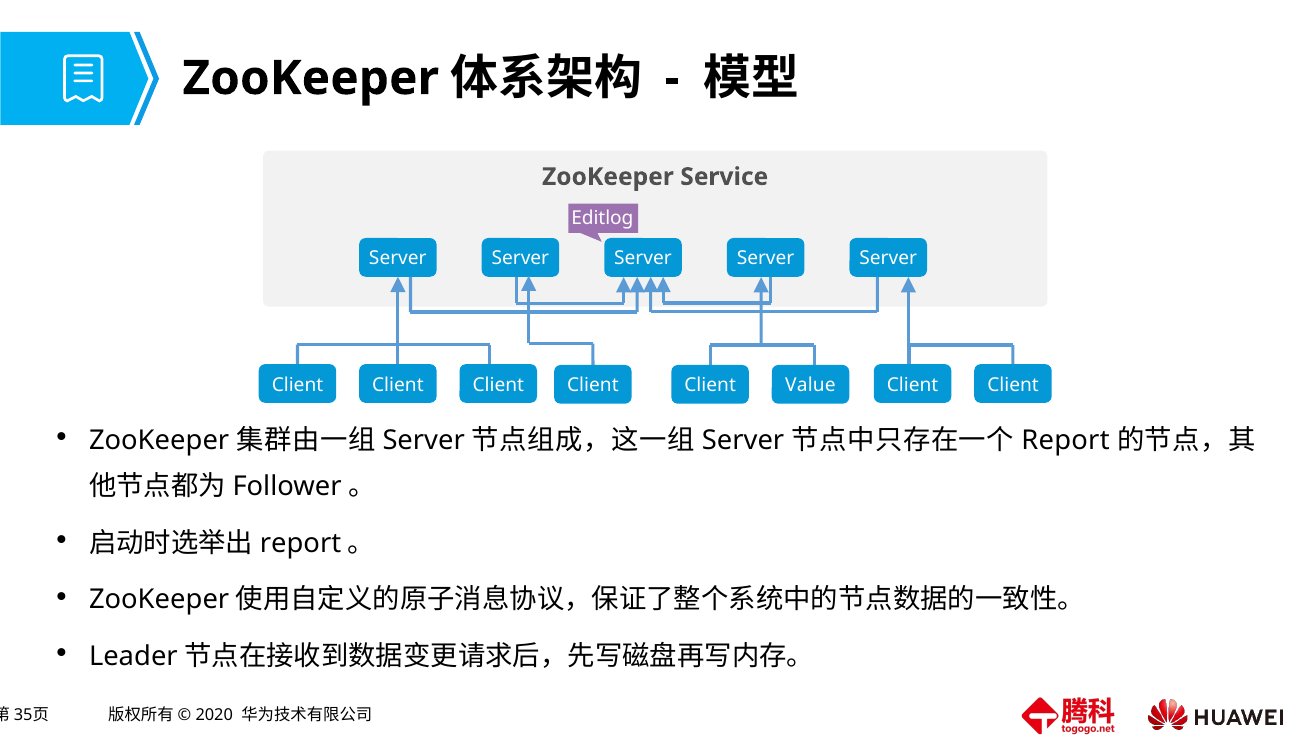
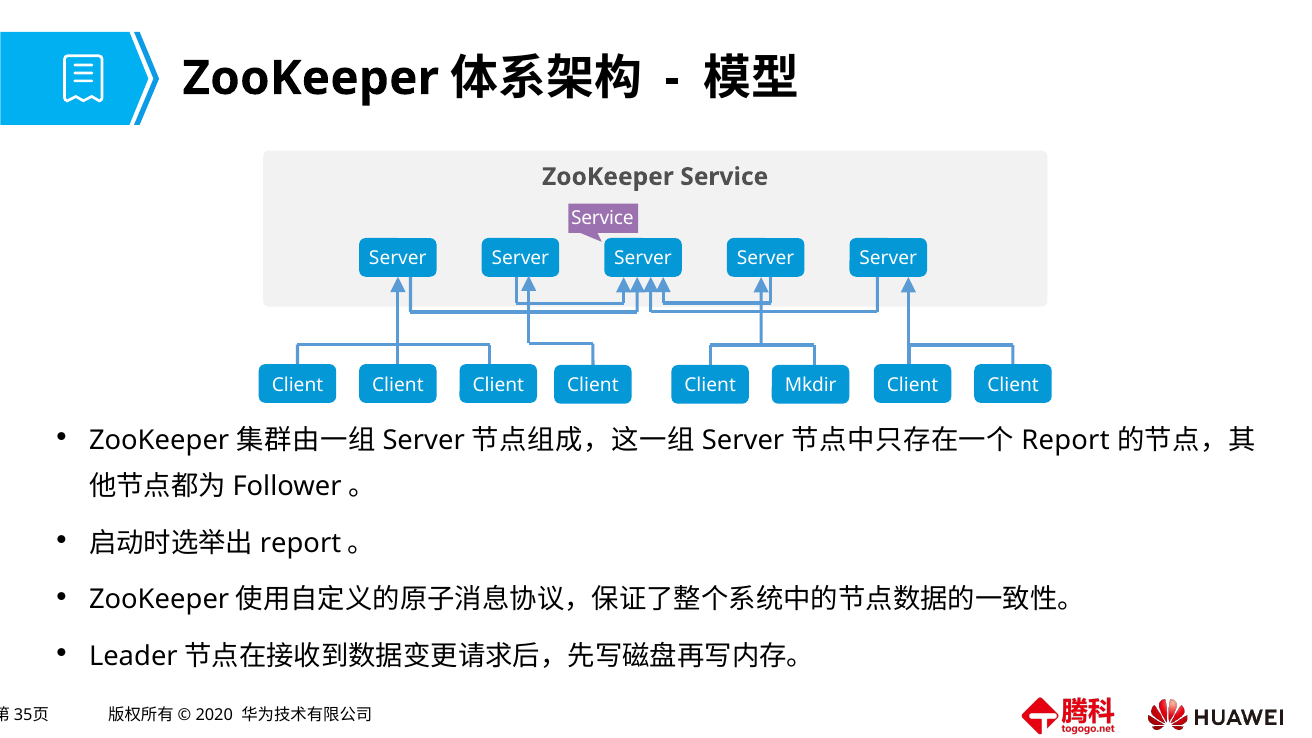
Editlog at (602, 218): Editlog -> Service
Value: Value -> Mkdir
